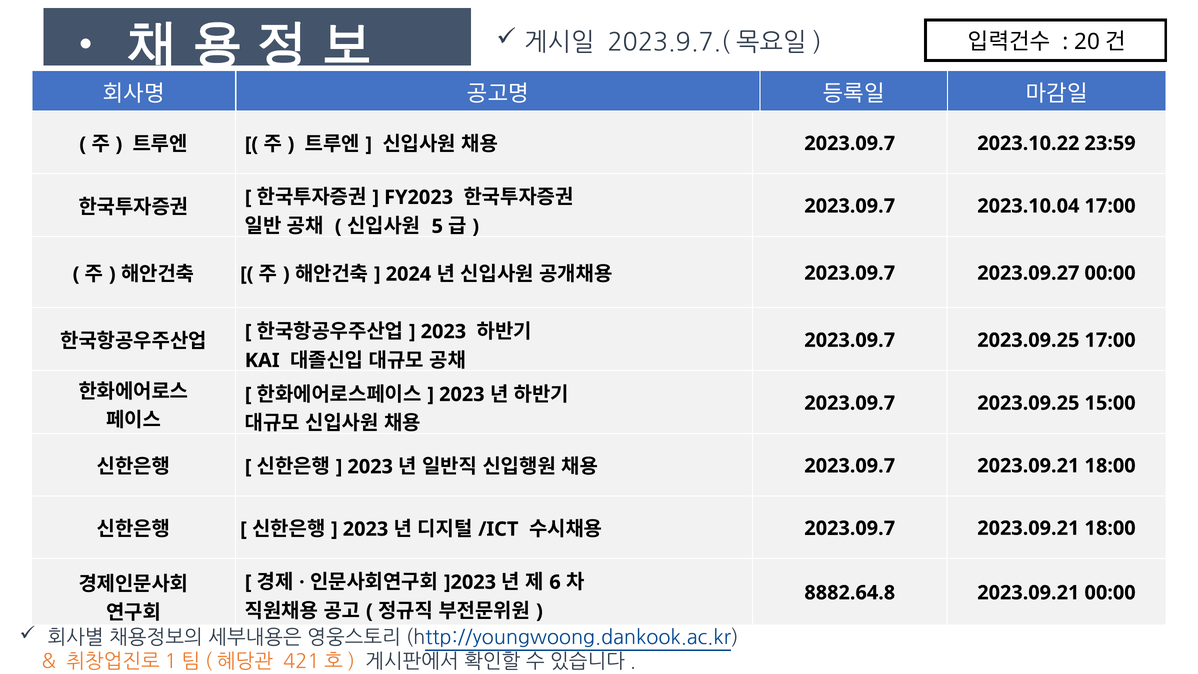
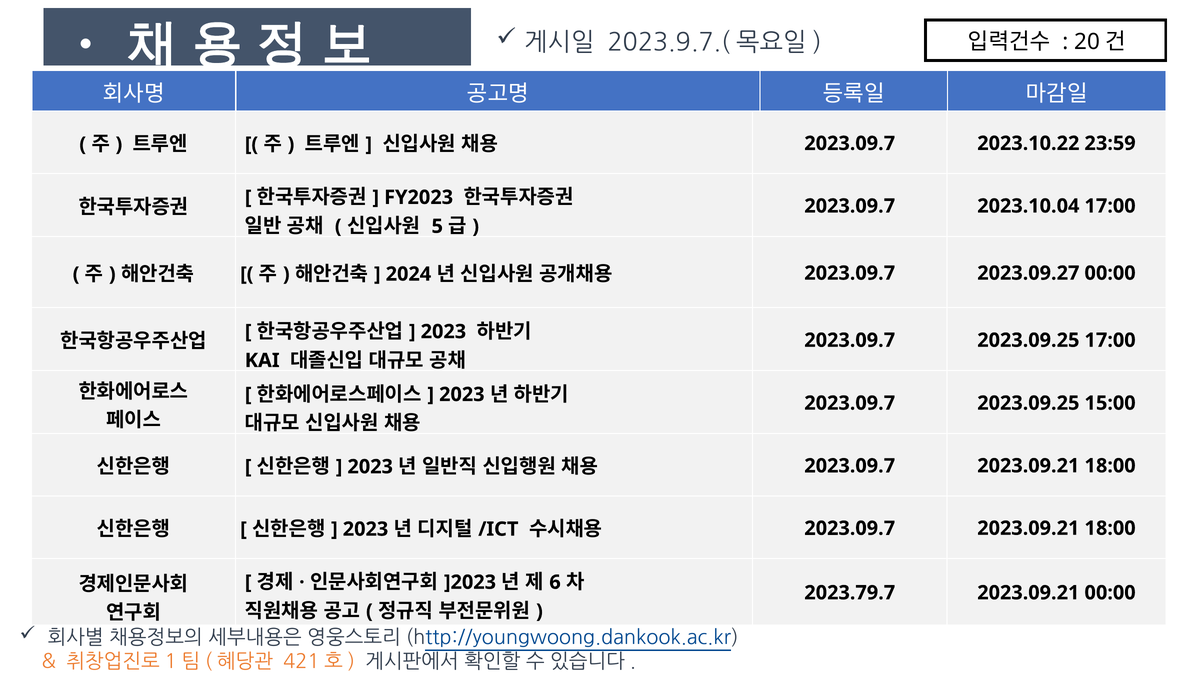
8882.64.8: 8882.64.8 -> 2023.79.7
